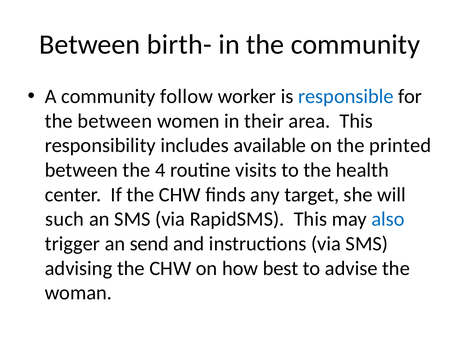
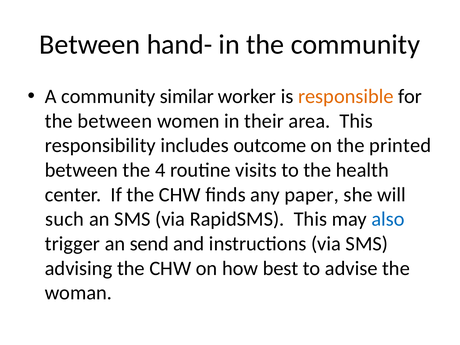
birth-: birth- -> hand-
follow: follow -> similar
responsible colour: blue -> orange
available: available -> outcome
target: target -> paper
